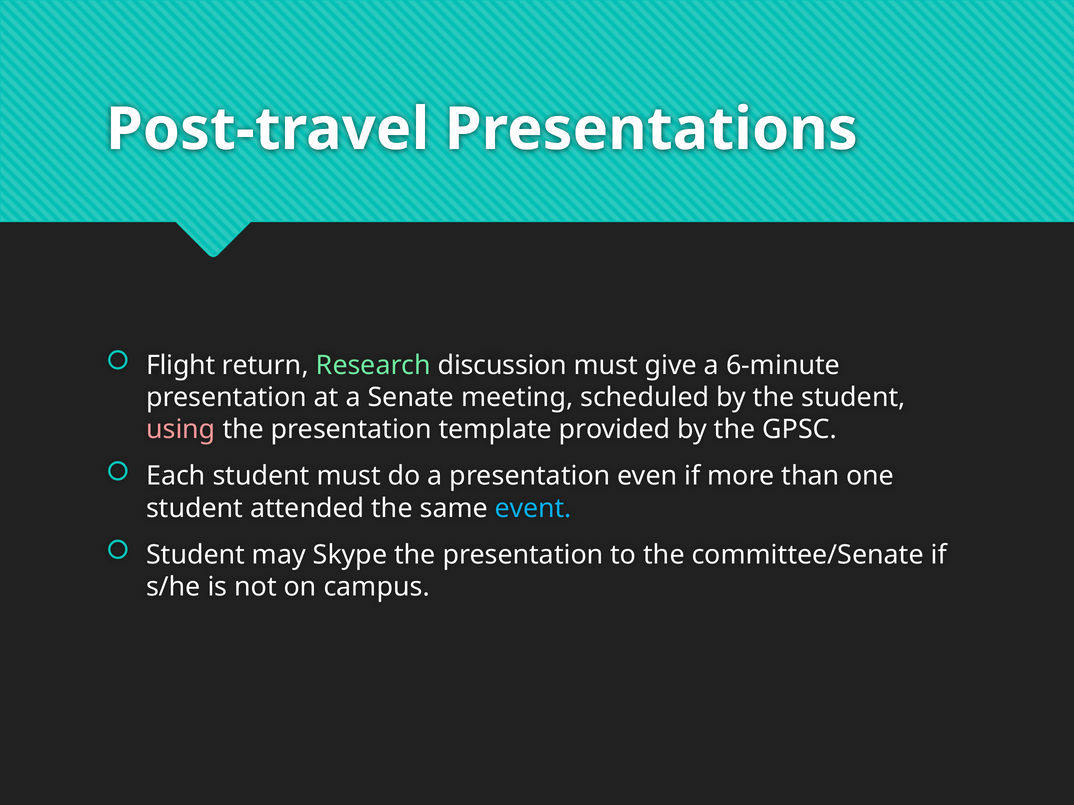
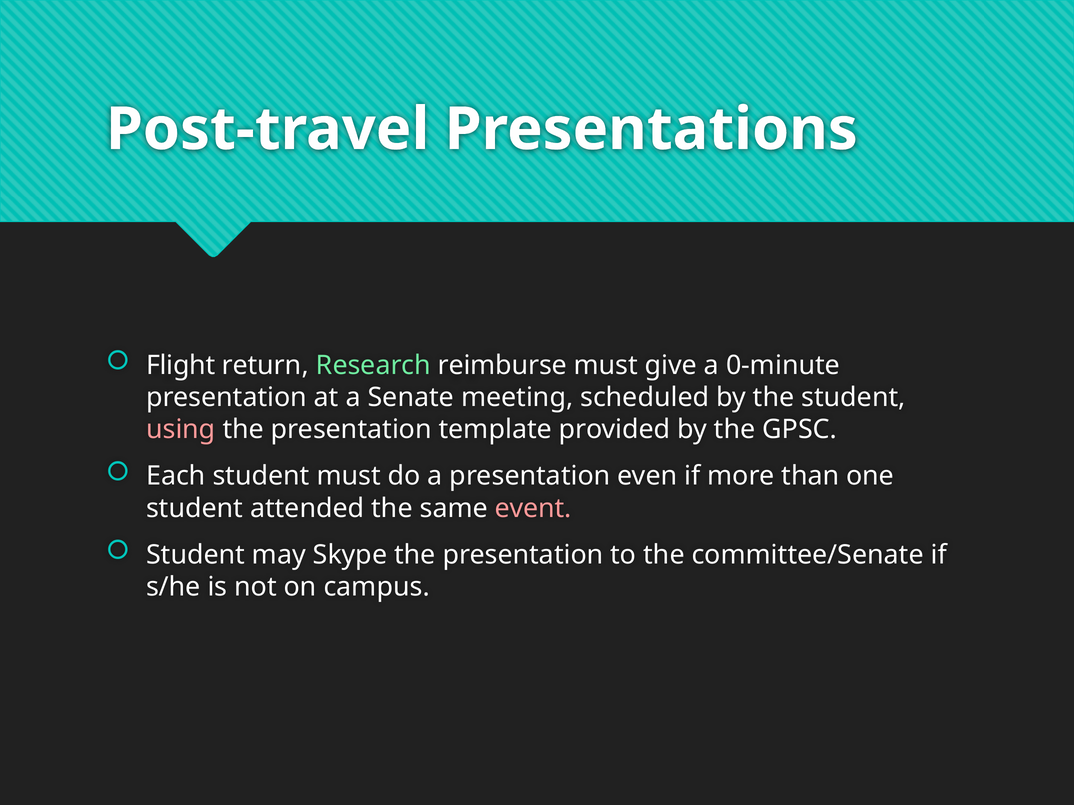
discussion: discussion -> reimburse
6-minute: 6-minute -> 0-minute
event colour: light blue -> pink
